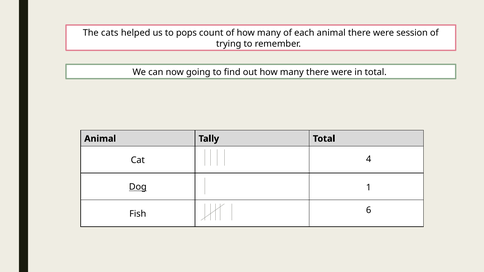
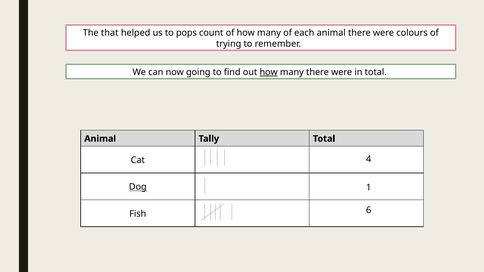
cats: cats -> that
session: session -> colours
how at (269, 72) underline: none -> present
